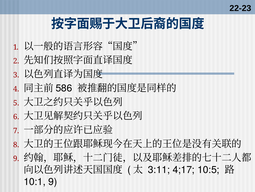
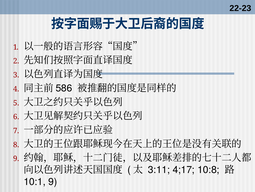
10:5: 10:5 -> 10:8
